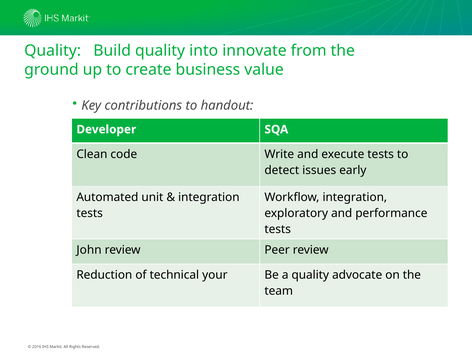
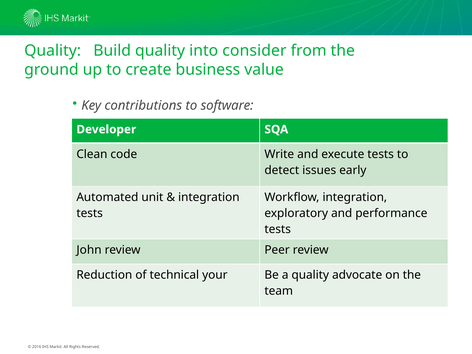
innovate: innovate -> consider
handout: handout -> software
